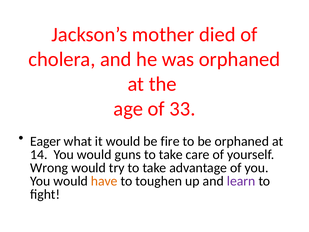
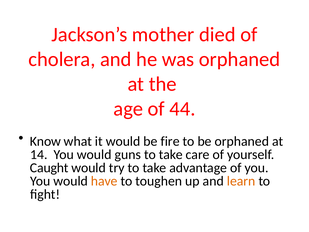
33: 33 -> 44
Eager: Eager -> Know
Wrong: Wrong -> Caught
learn colour: purple -> orange
